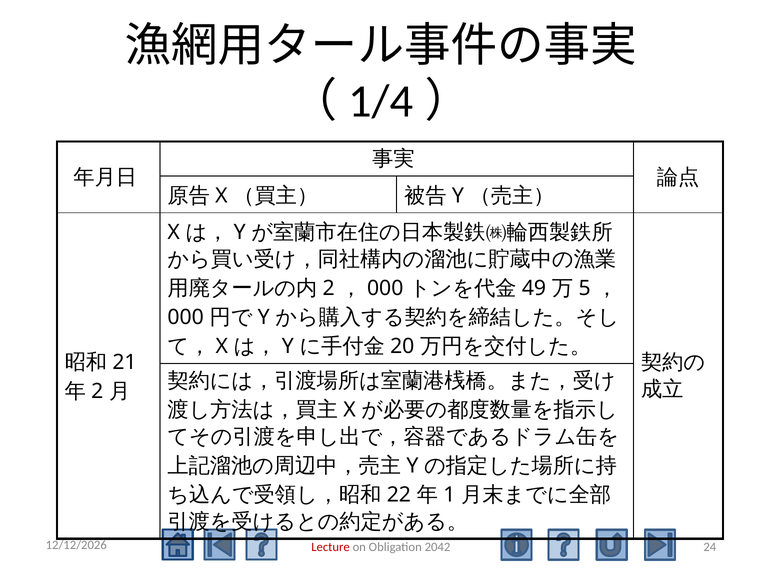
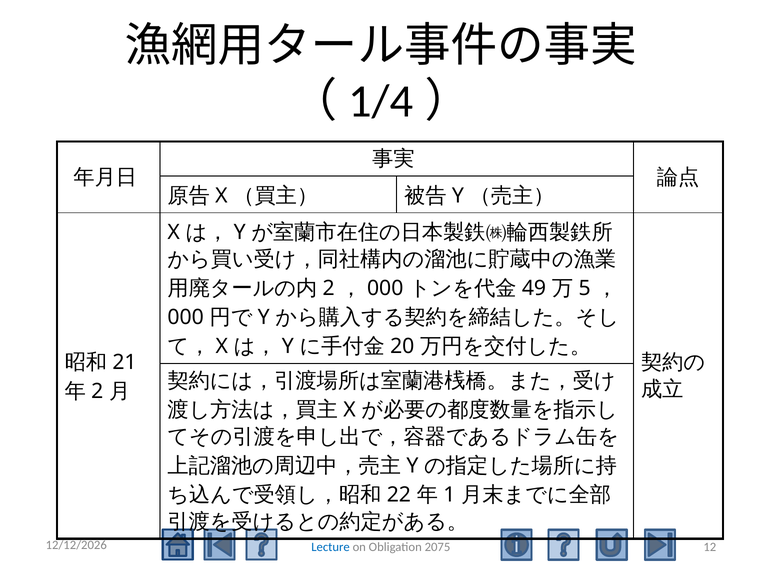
24: 24 -> 12
Lecture colour: red -> blue
2042: 2042 -> 2075
